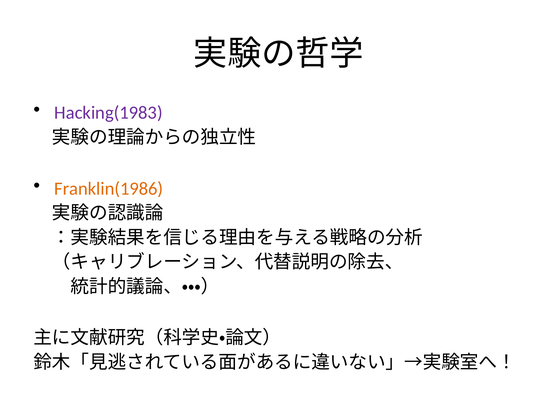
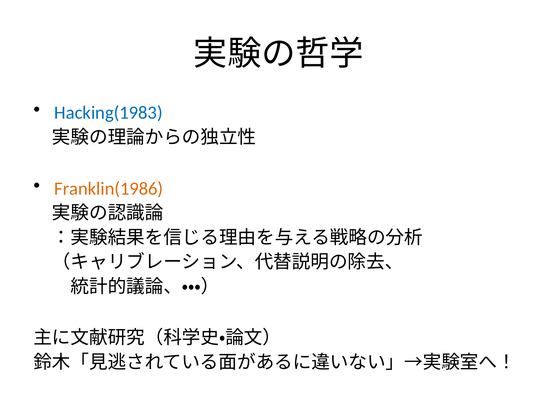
Hacking(1983 colour: purple -> blue
